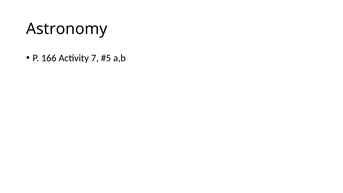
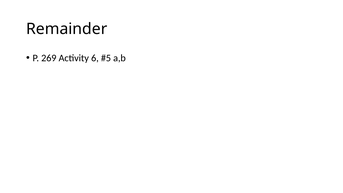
Astronomy: Astronomy -> Remainder
166: 166 -> 269
7: 7 -> 6
